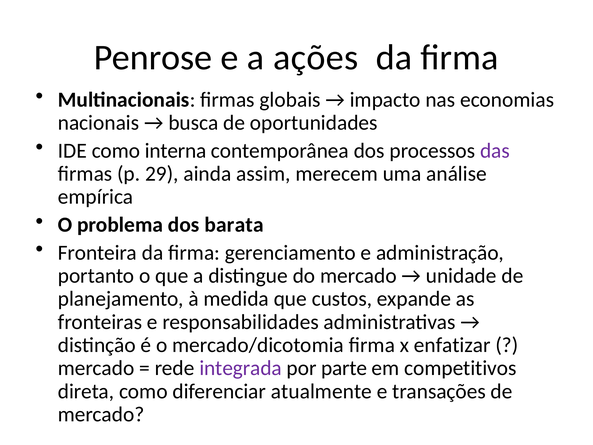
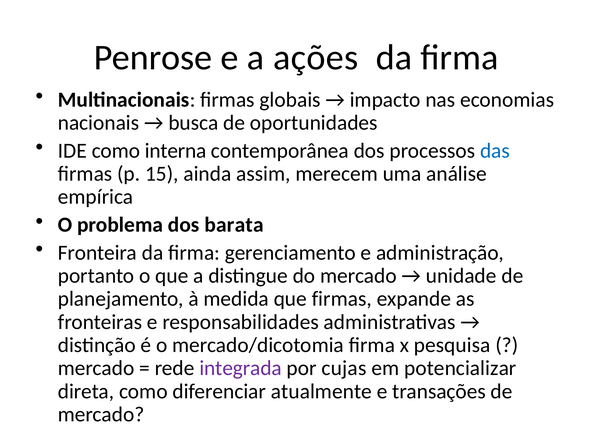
das colour: purple -> blue
29: 29 -> 15
que custos: custos -> firmas
enfatizar: enfatizar -> pesquisa
parte: parte -> cujas
competitivos: competitivos -> potencializar
